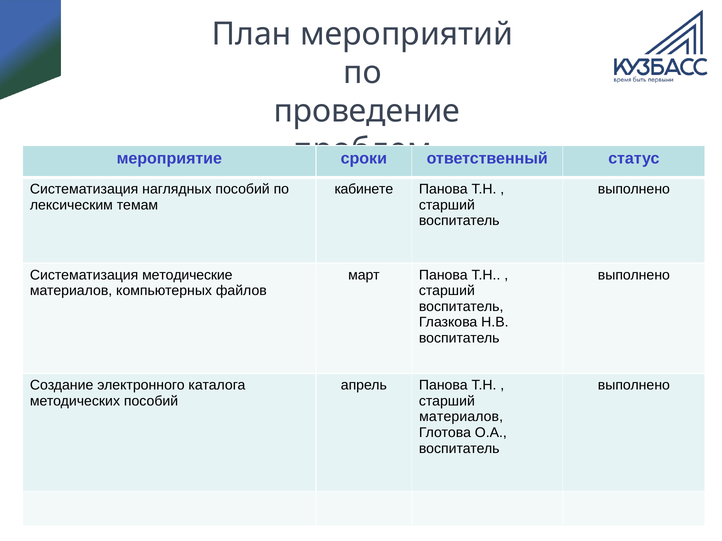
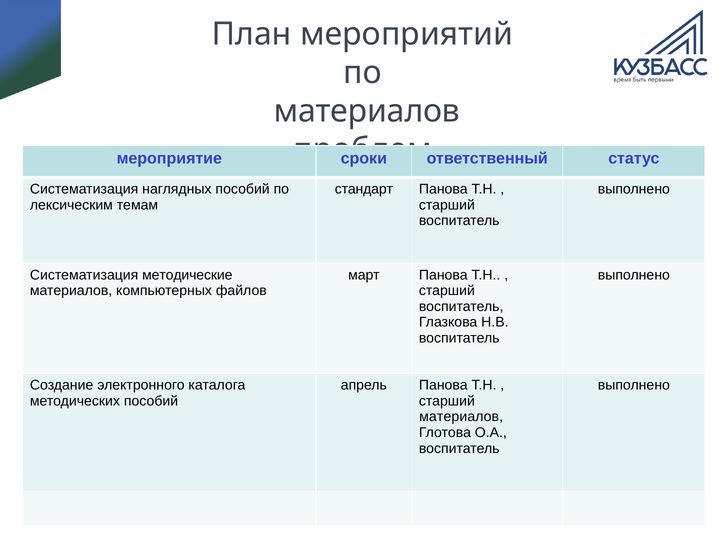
проведение at (367, 111): проведение -> материалов
кабинете: кабинете -> стандарт
